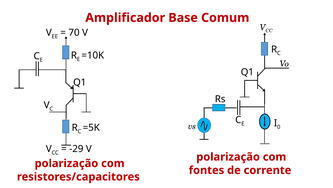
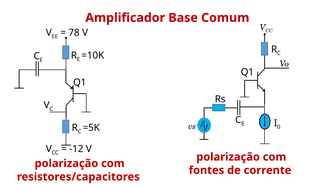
70: 70 -> 78
-29: -29 -> -12
